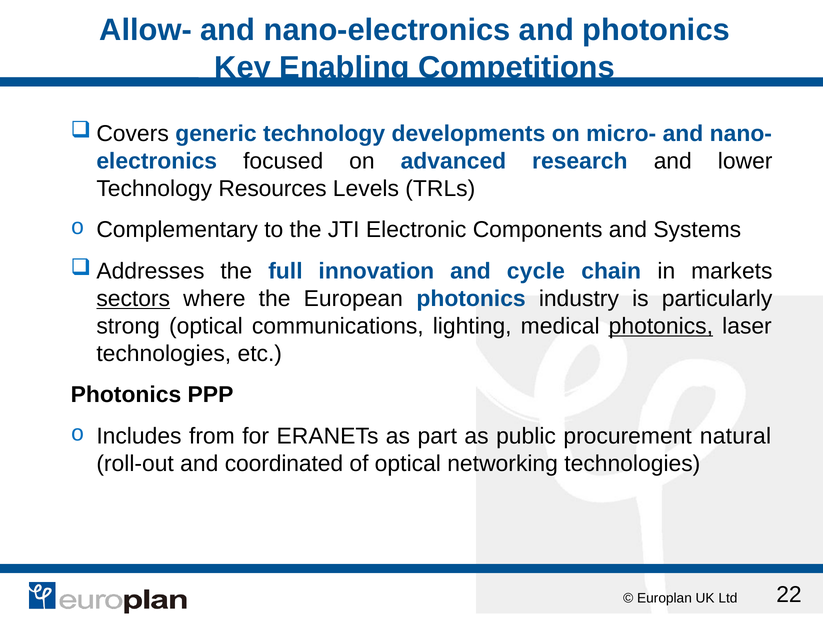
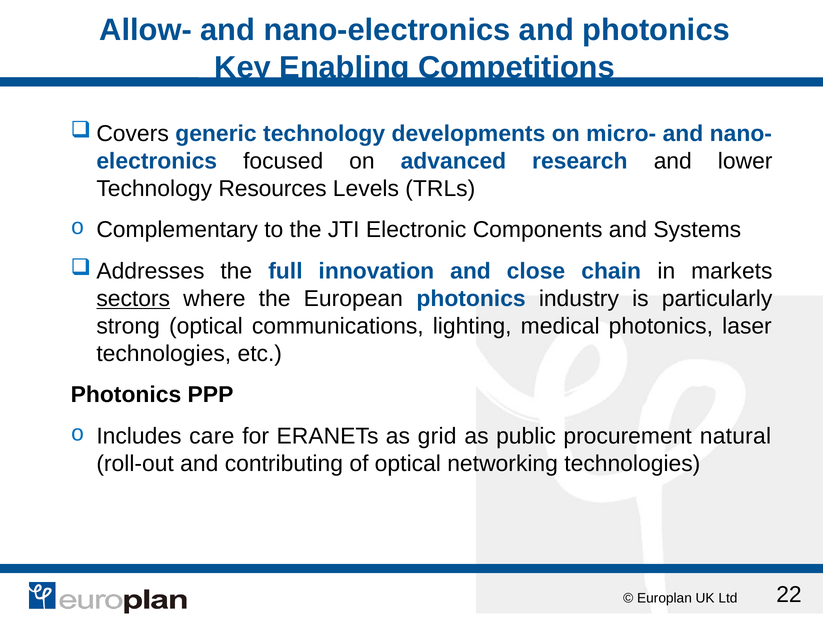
cycle: cycle -> close
photonics at (661, 326) underline: present -> none
from: from -> care
part: part -> grid
coordinated: coordinated -> contributing
